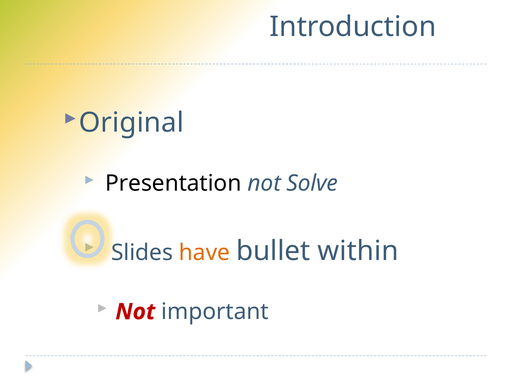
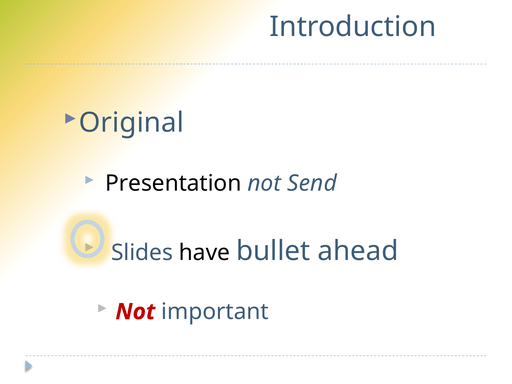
Solve: Solve -> Send
have colour: orange -> black
within: within -> ahead
